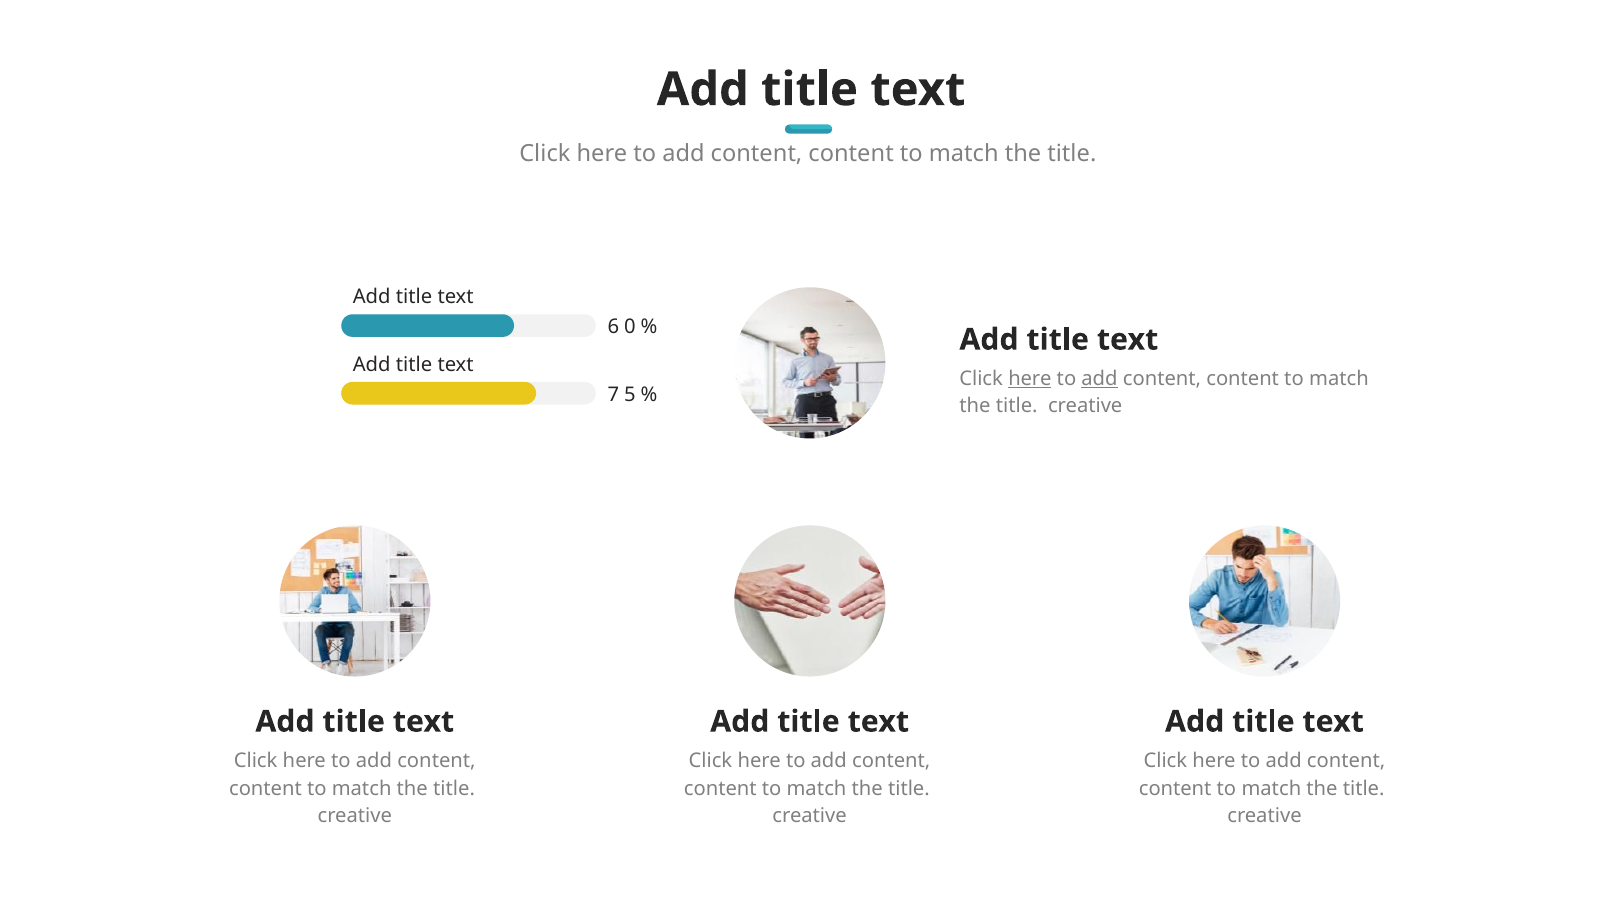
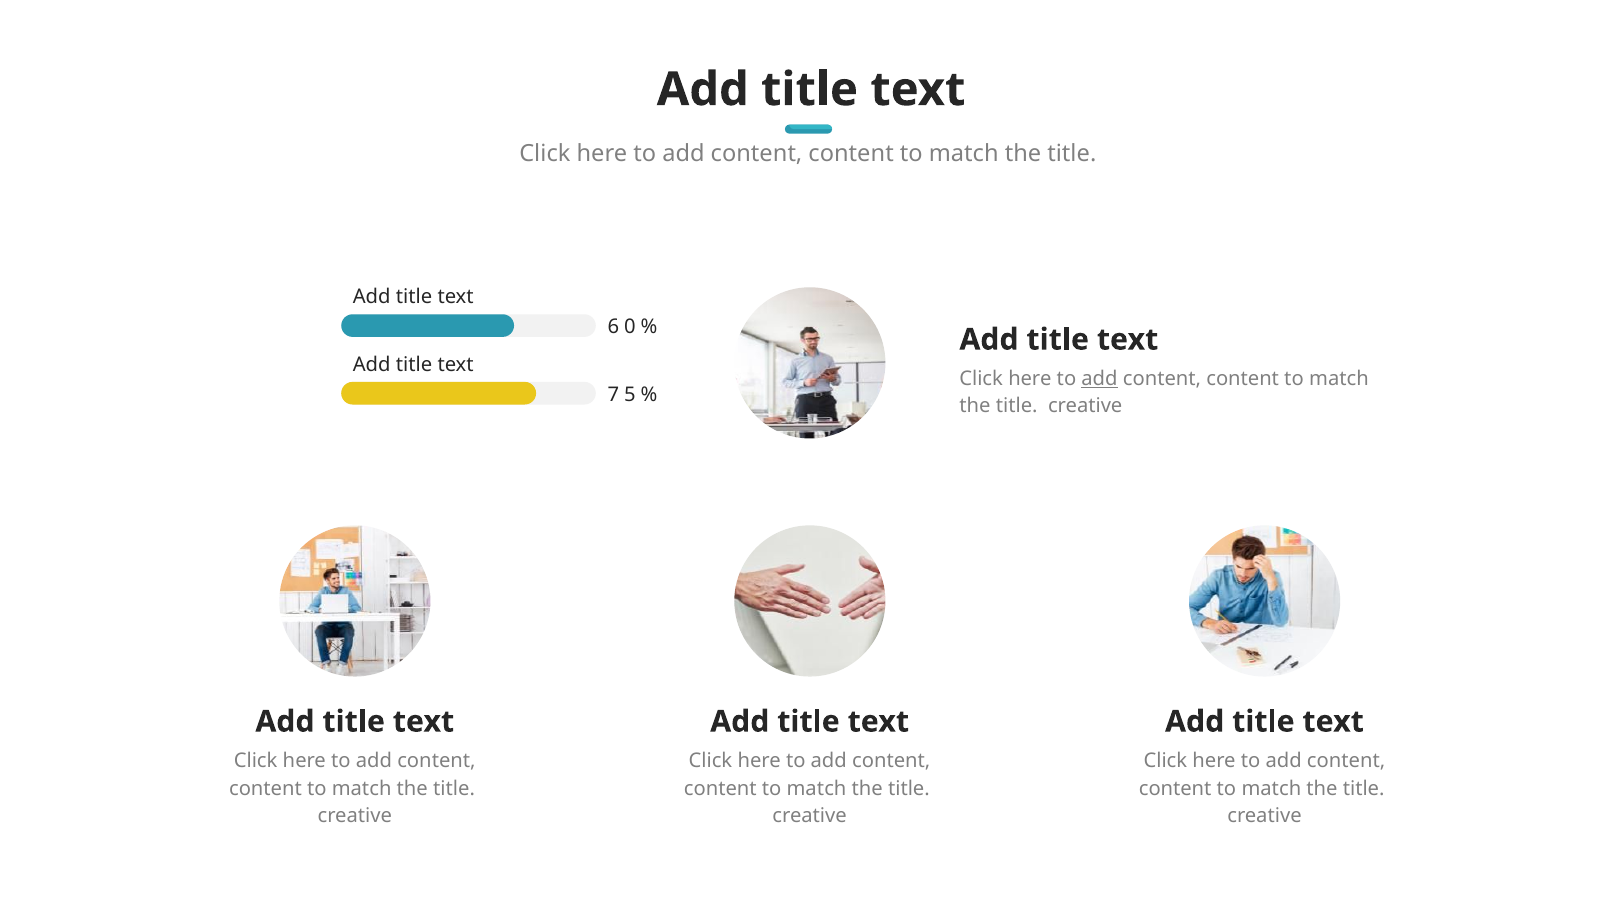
here at (1030, 379) underline: present -> none
